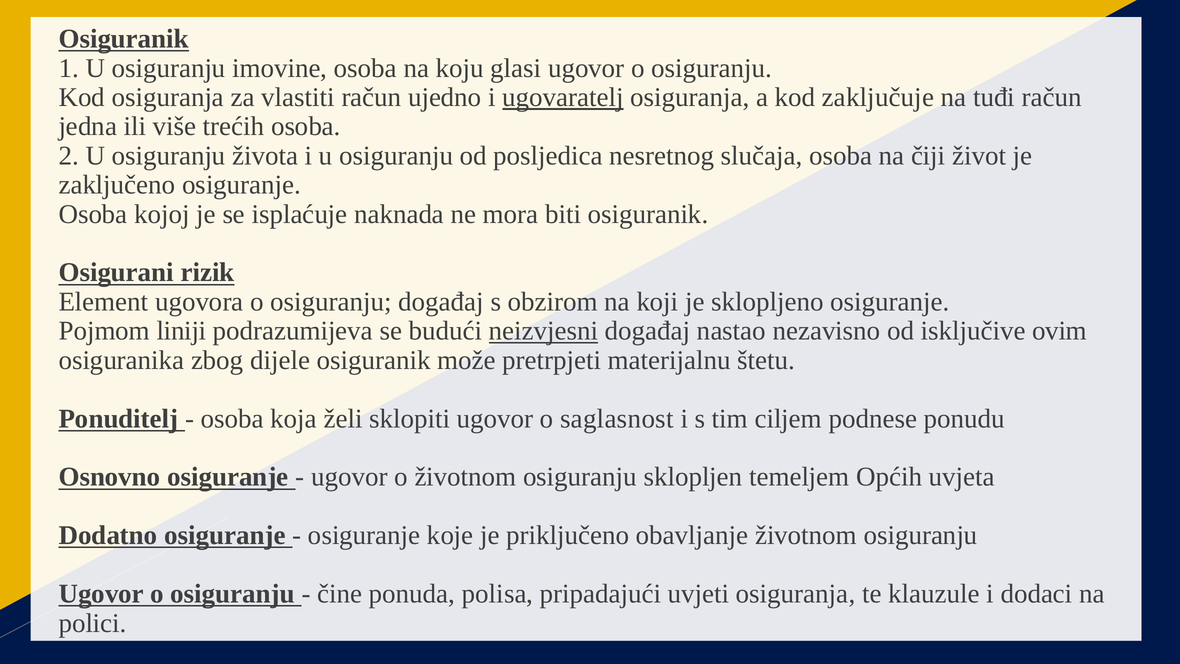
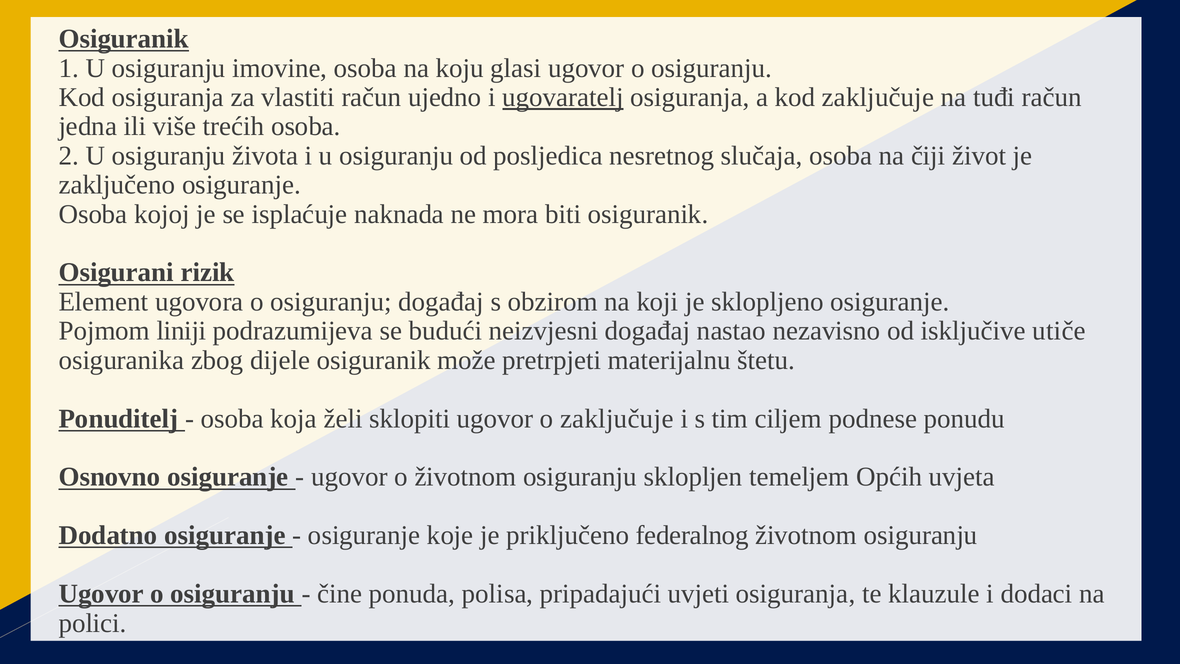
neizvjesni underline: present -> none
ovim: ovim -> utiče
o saglasnost: saglasnost -> zaključuje
obavljanje: obavljanje -> federalnog
